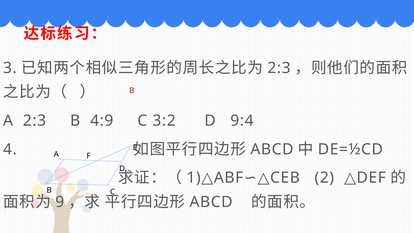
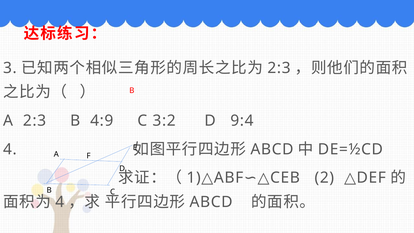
9 at (60, 202): 9 -> 4
